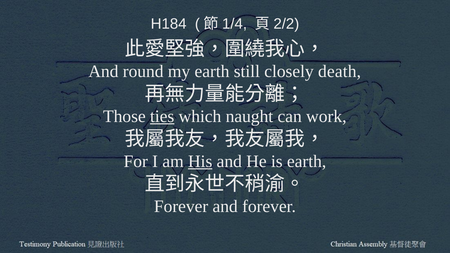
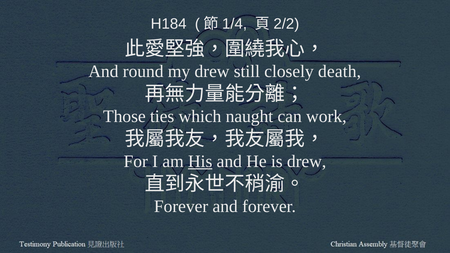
my earth: earth -> drew
ties underline: present -> none
is earth: earth -> drew
